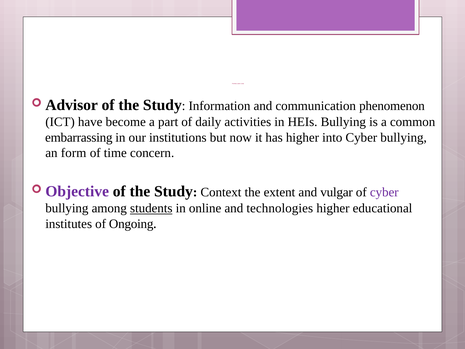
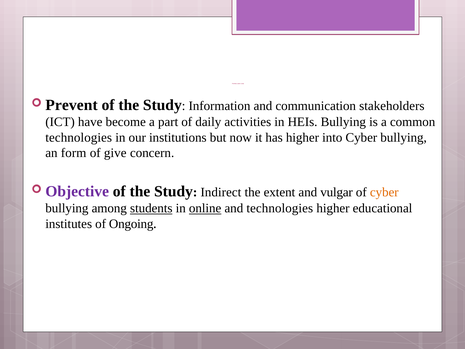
Advisor: Advisor -> Prevent
phenomenon: phenomenon -> stakeholders
embarrassing at (79, 137): embarrassing -> technologies
time: time -> give
Context: Context -> Indirect
cyber at (384, 192) colour: purple -> orange
online underline: none -> present
